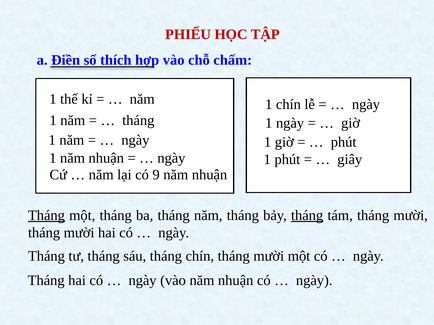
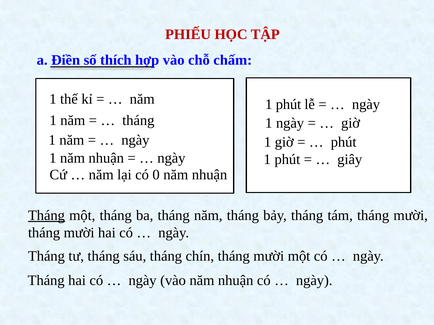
chín at (288, 105): chín -> phút
9: 9 -> 0
tháng at (307, 216) underline: present -> none
